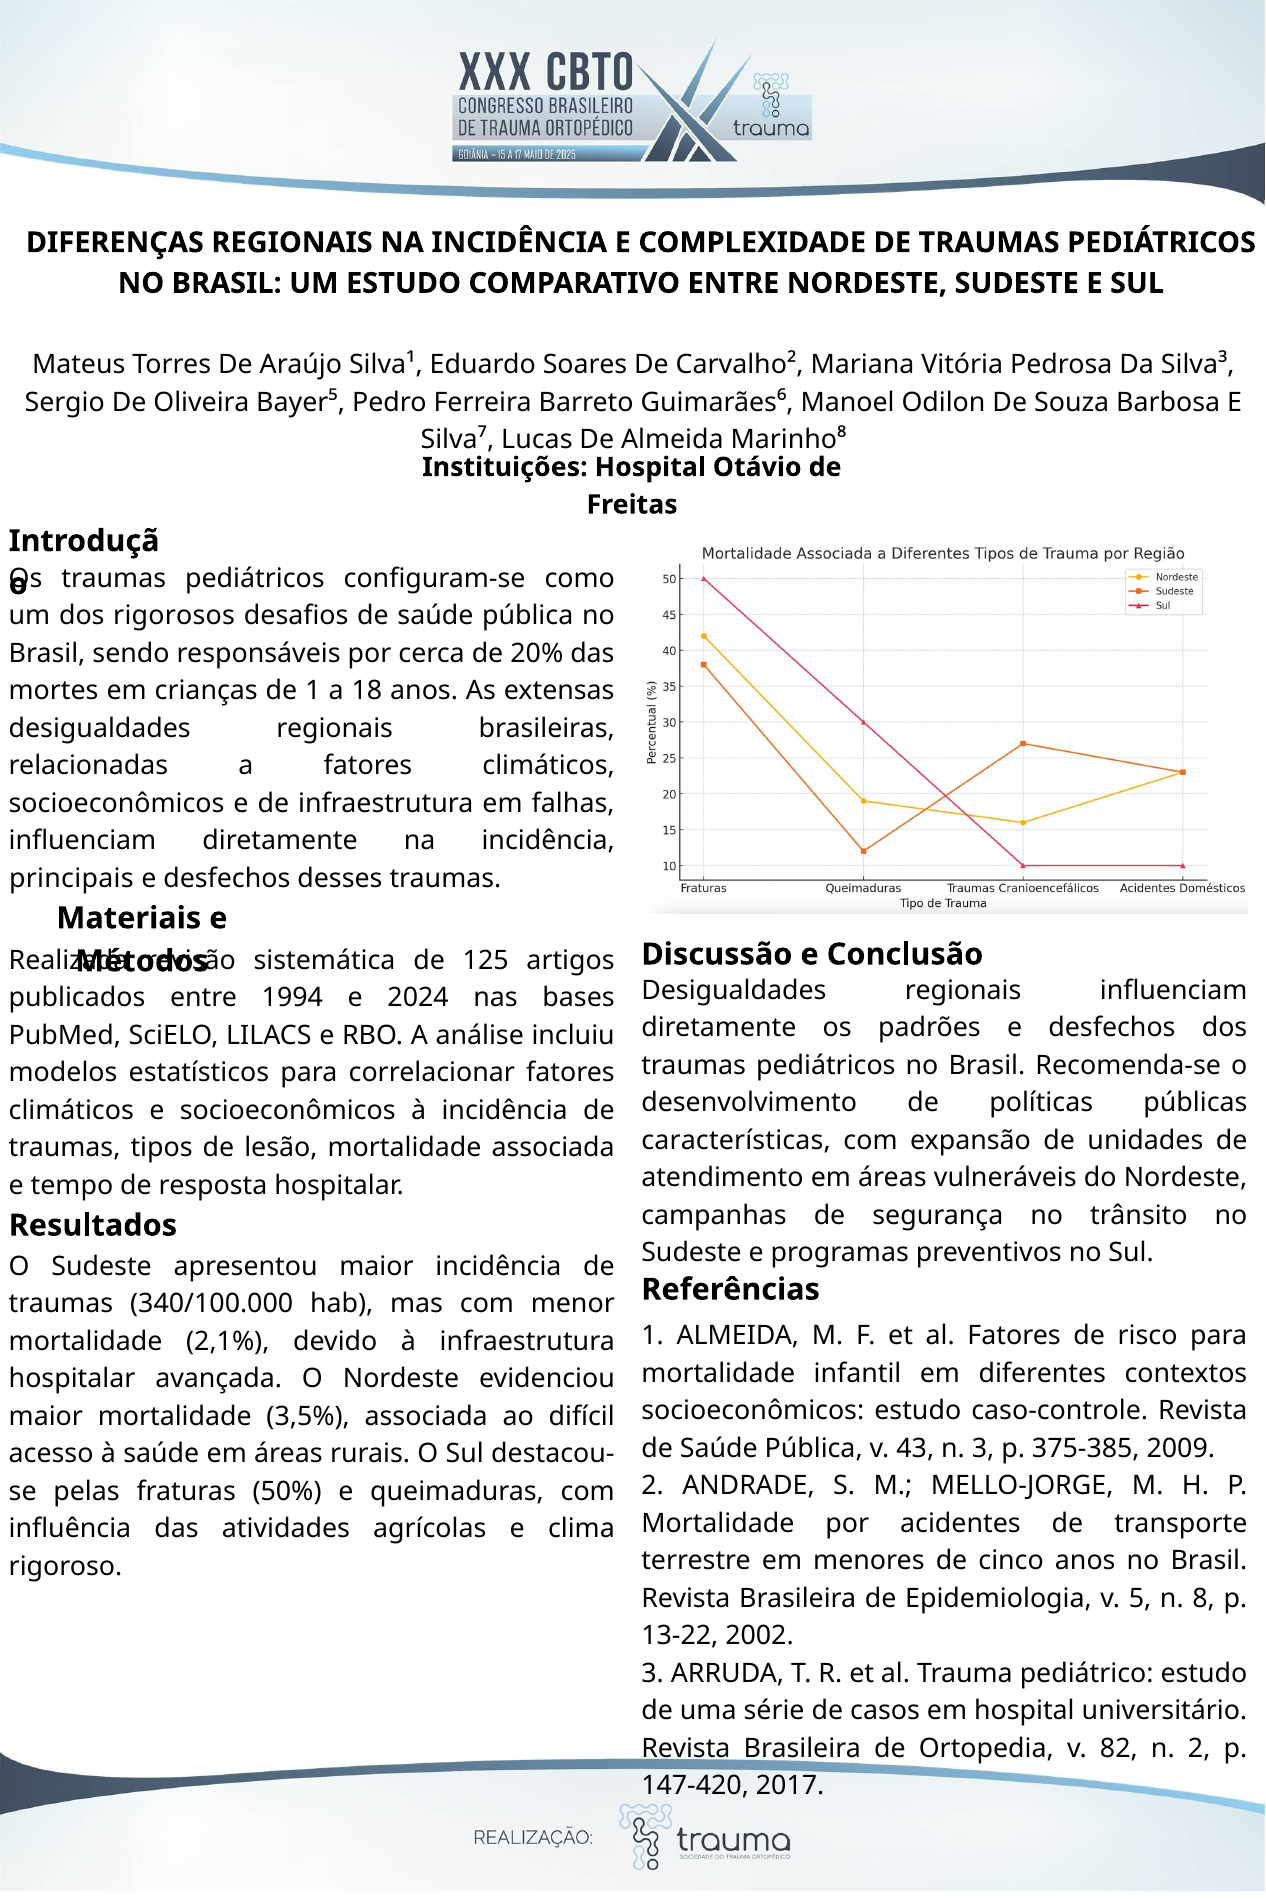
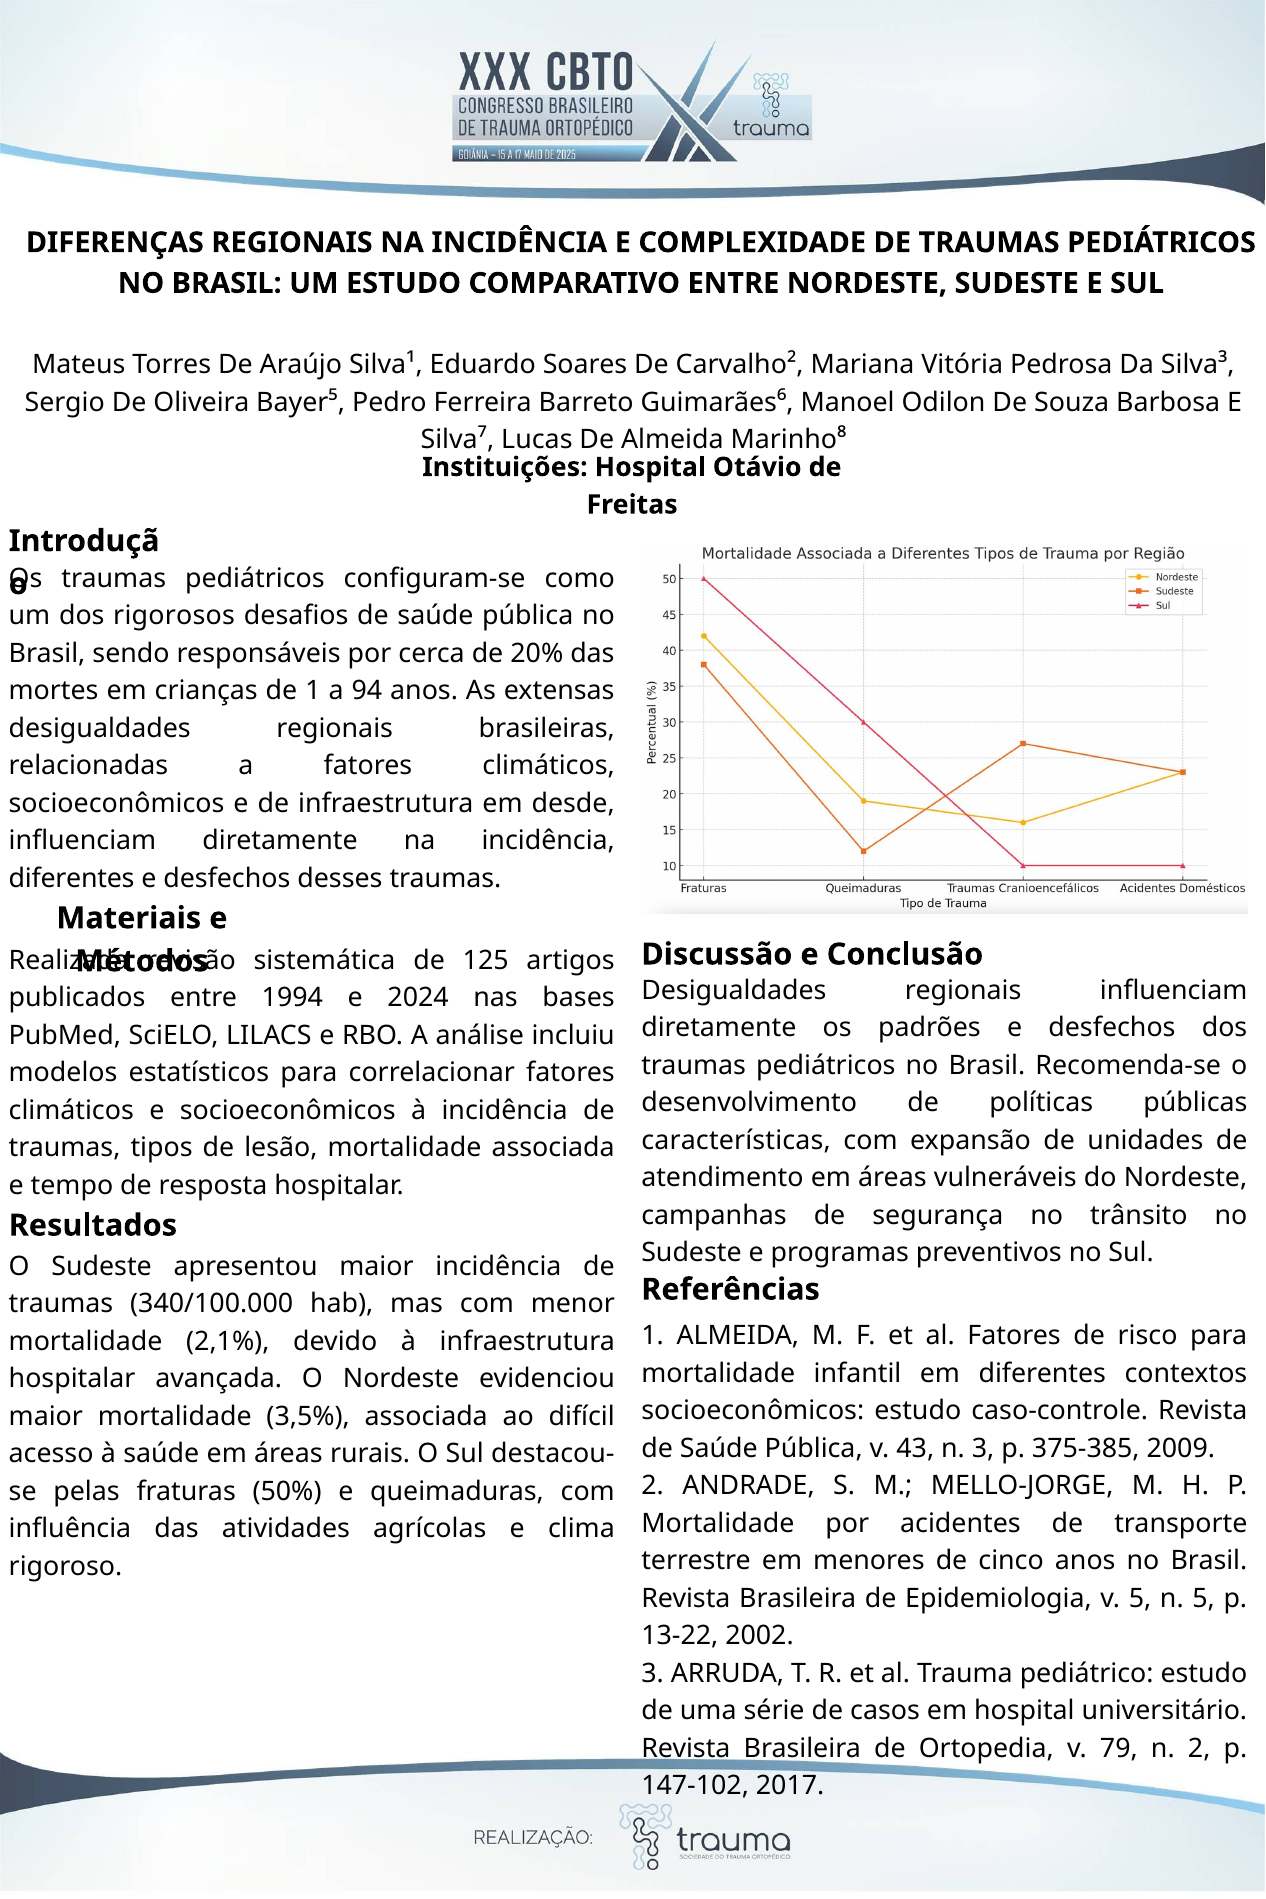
18: 18 -> 94
falhas: falhas -> desde
principais at (71, 879): principais -> diferentes
n 8: 8 -> 5
82: 82 -> 79
147-420: 147-420 -> 147-102
